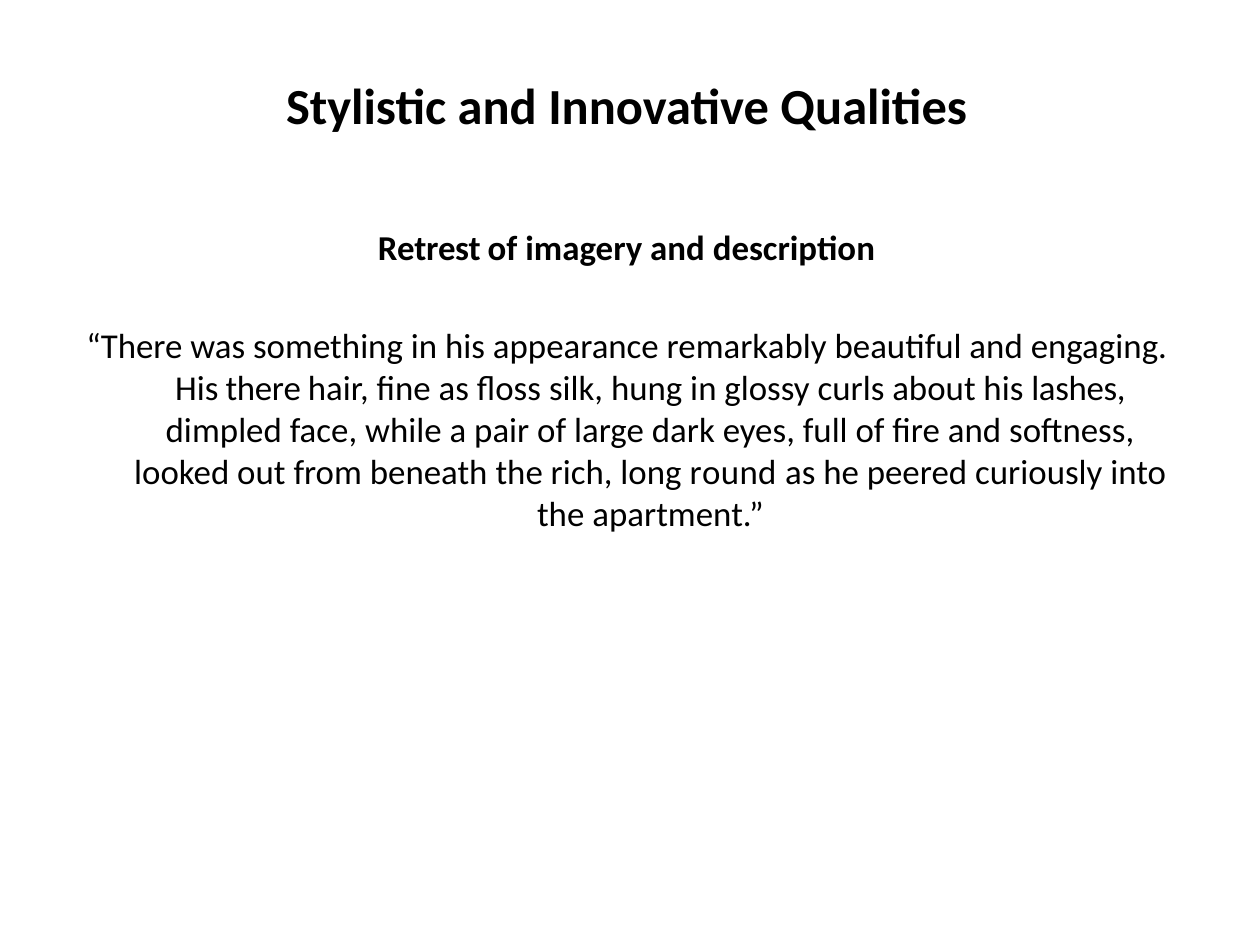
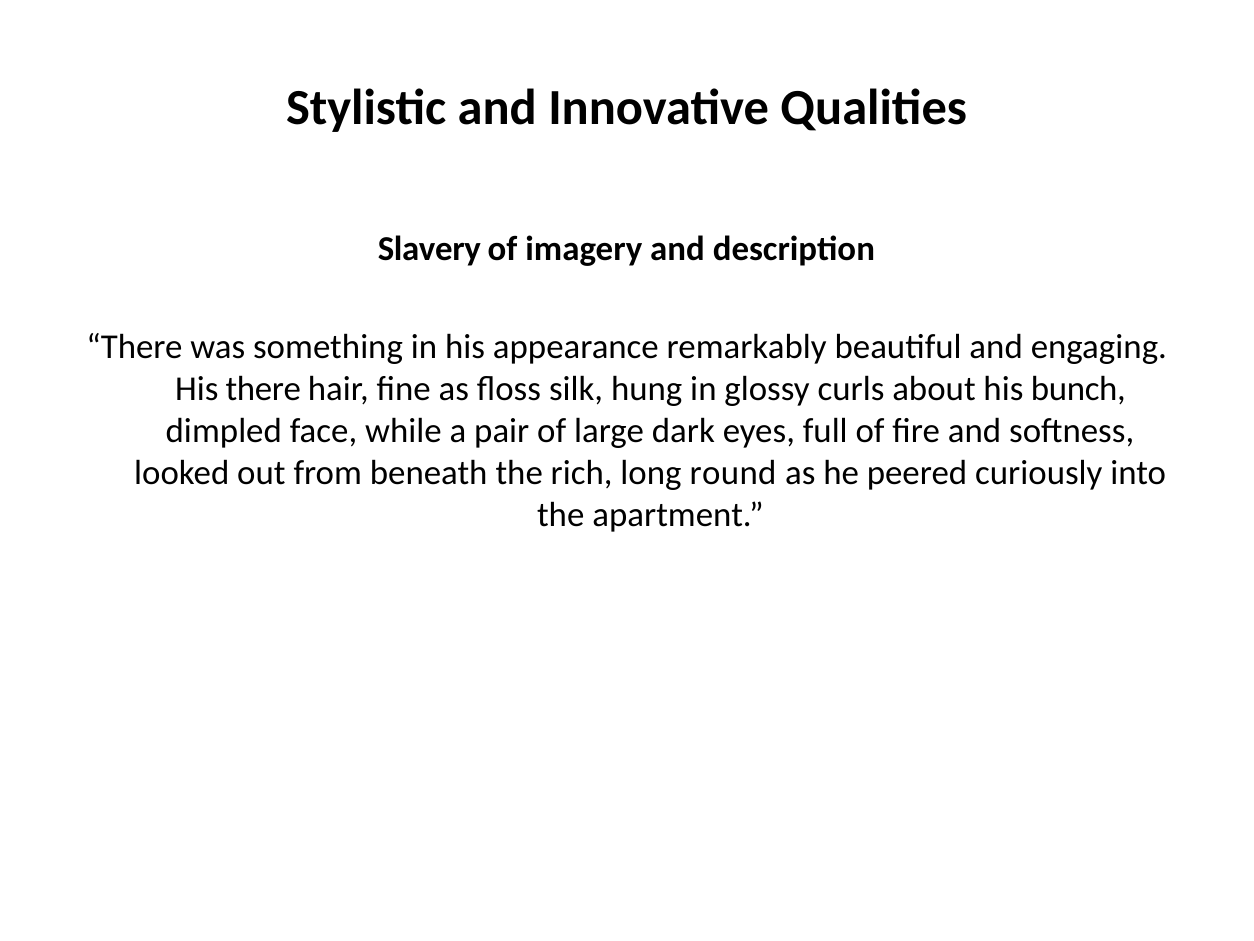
Retrest: Retrest -> Slavery
lashes: lashes -> bunch
